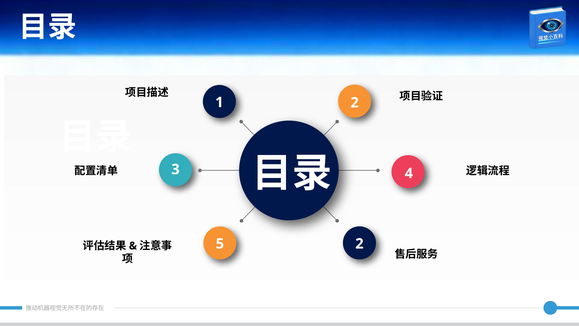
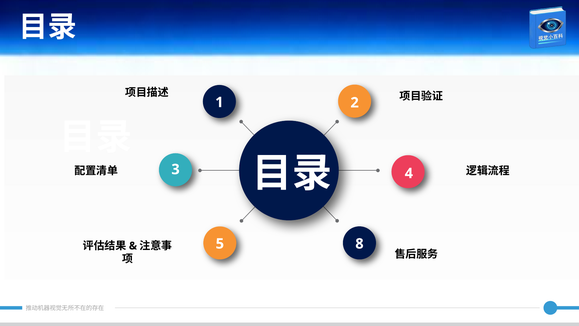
5 2: 2 -> 8
